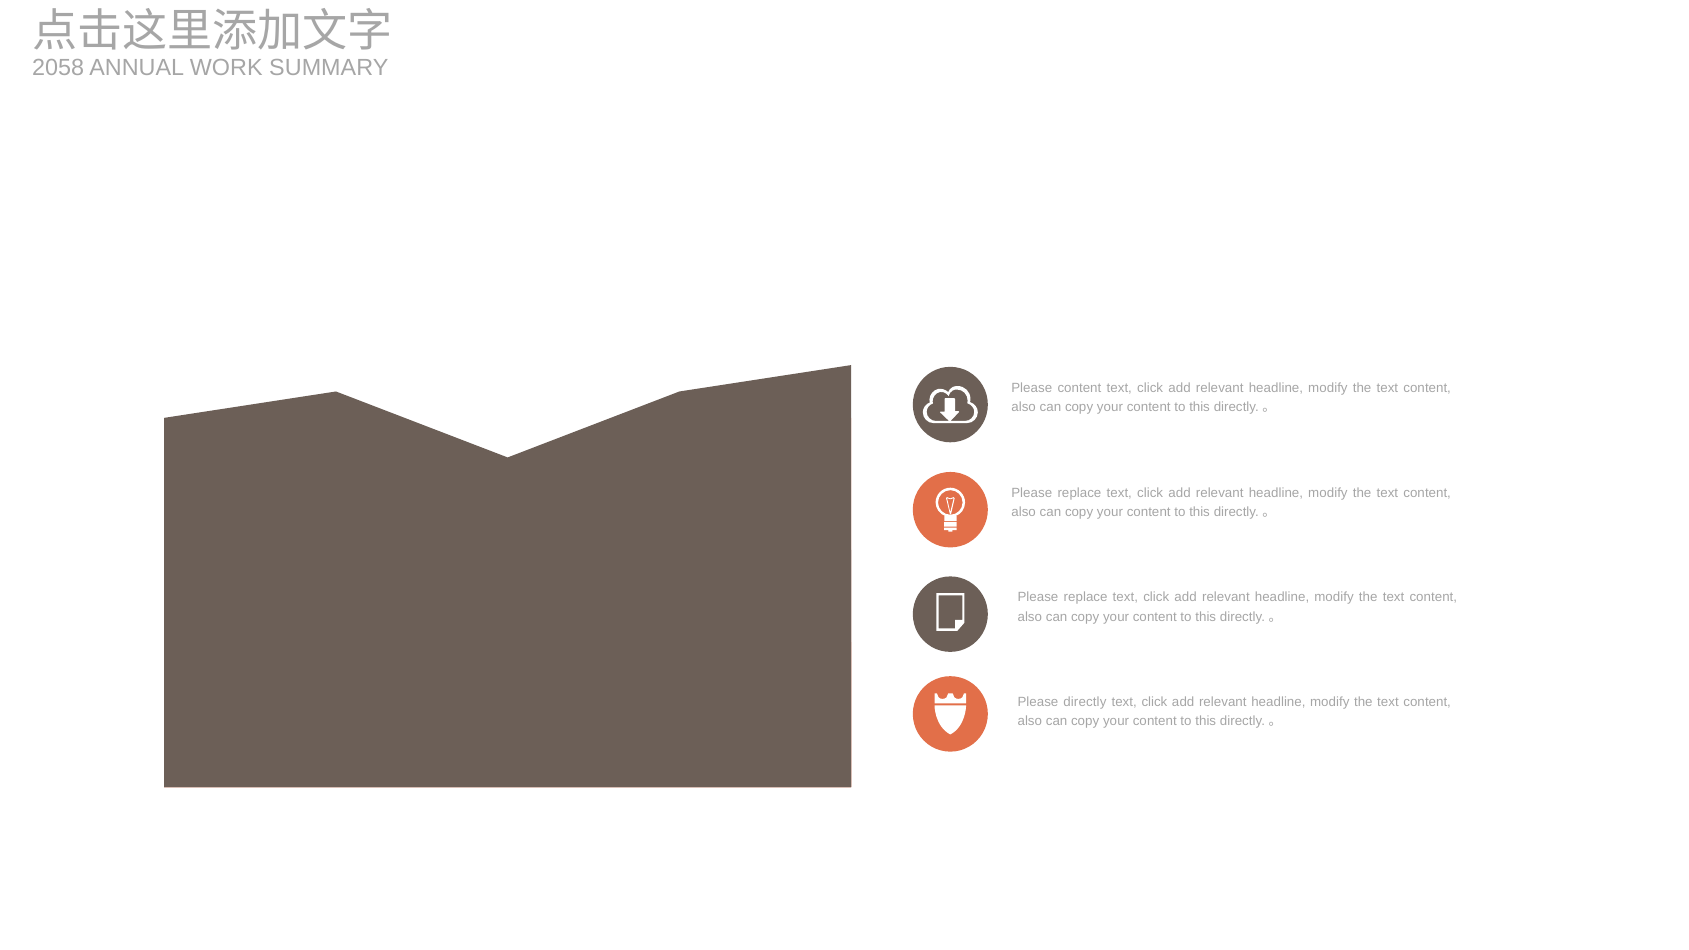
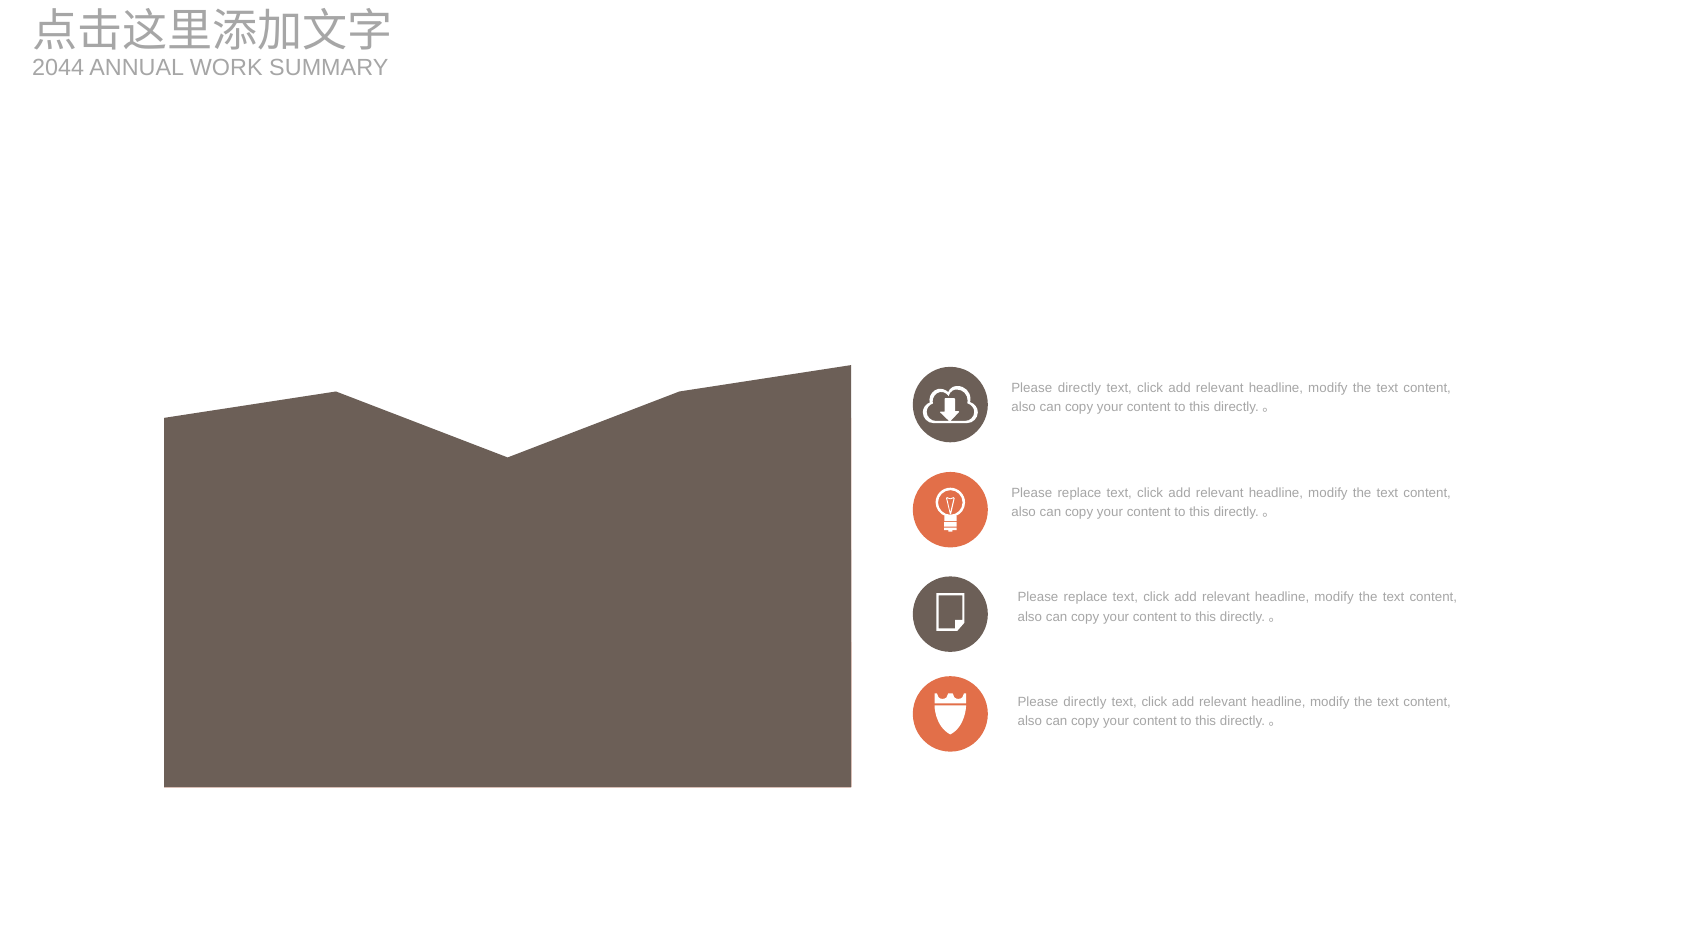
2058: 2058 -> 2044
content at (1079, 388): content -> directly
